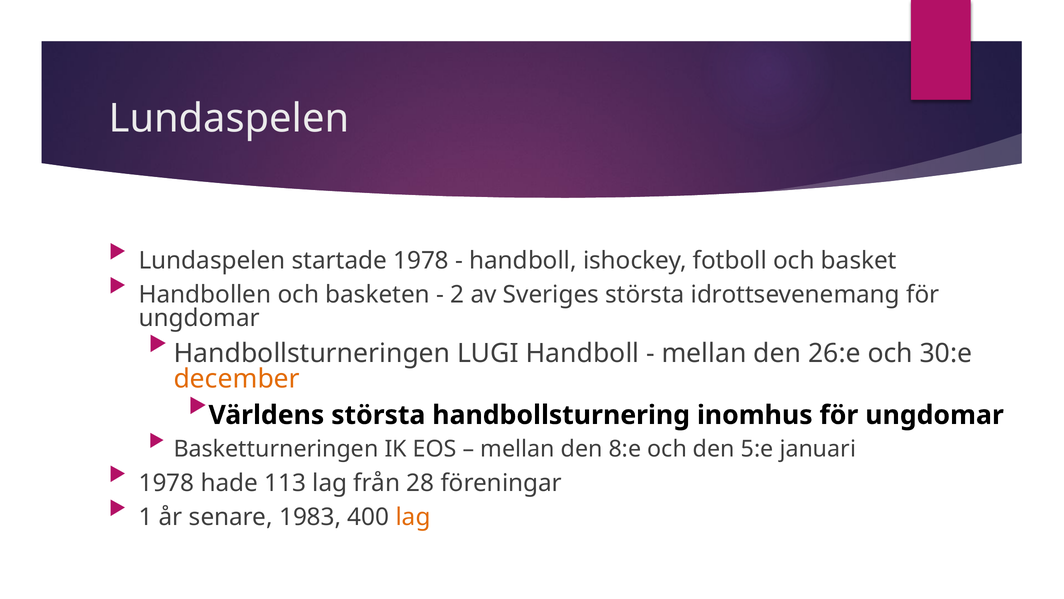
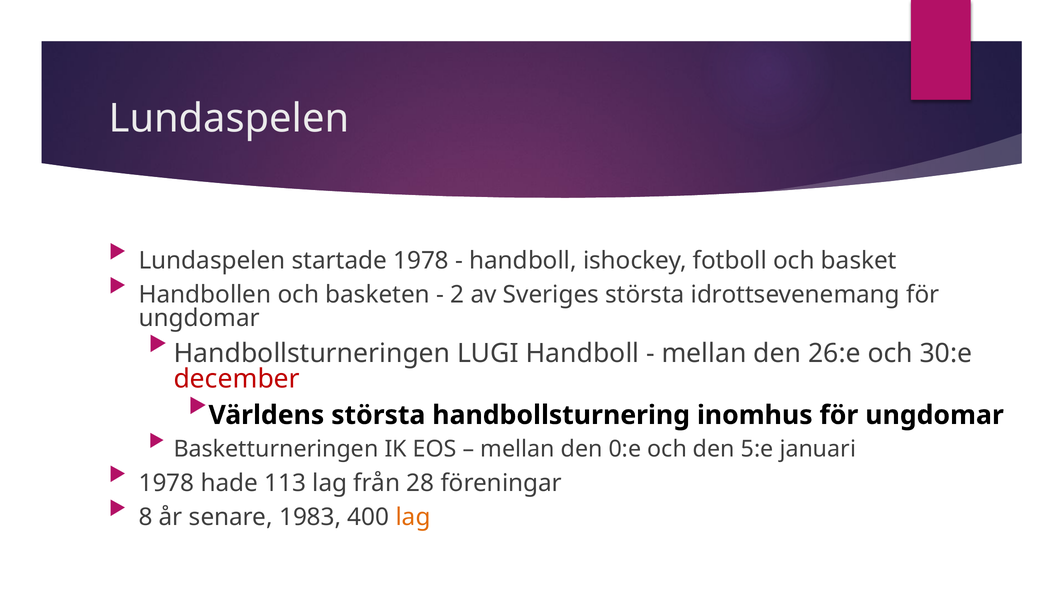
december colour: orange -> red
8:e: 8:e -> 0:e
1: 1 -> 8
